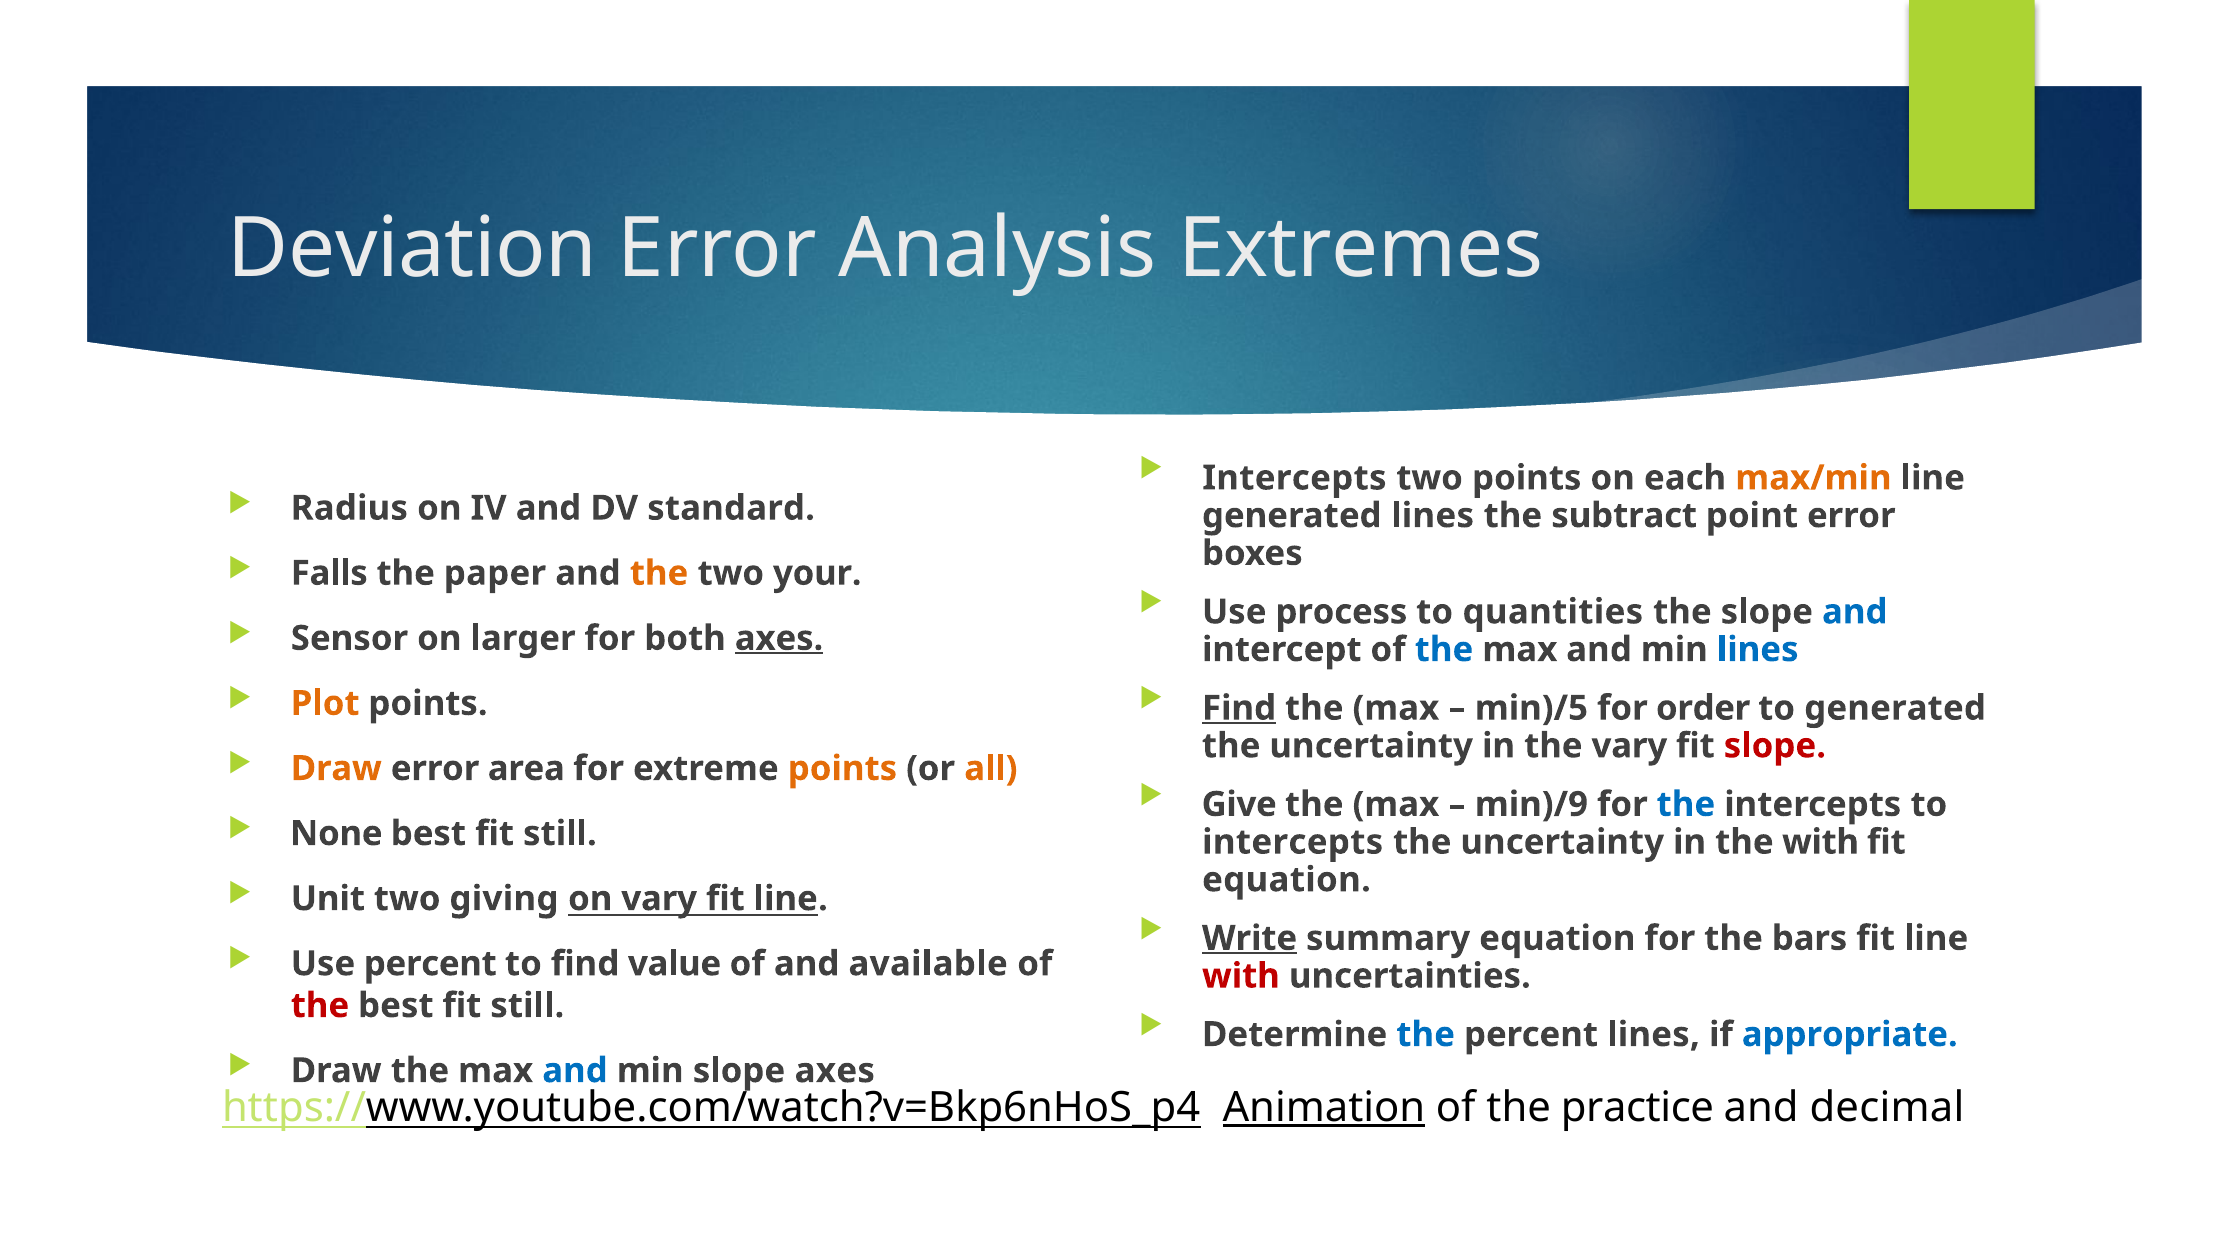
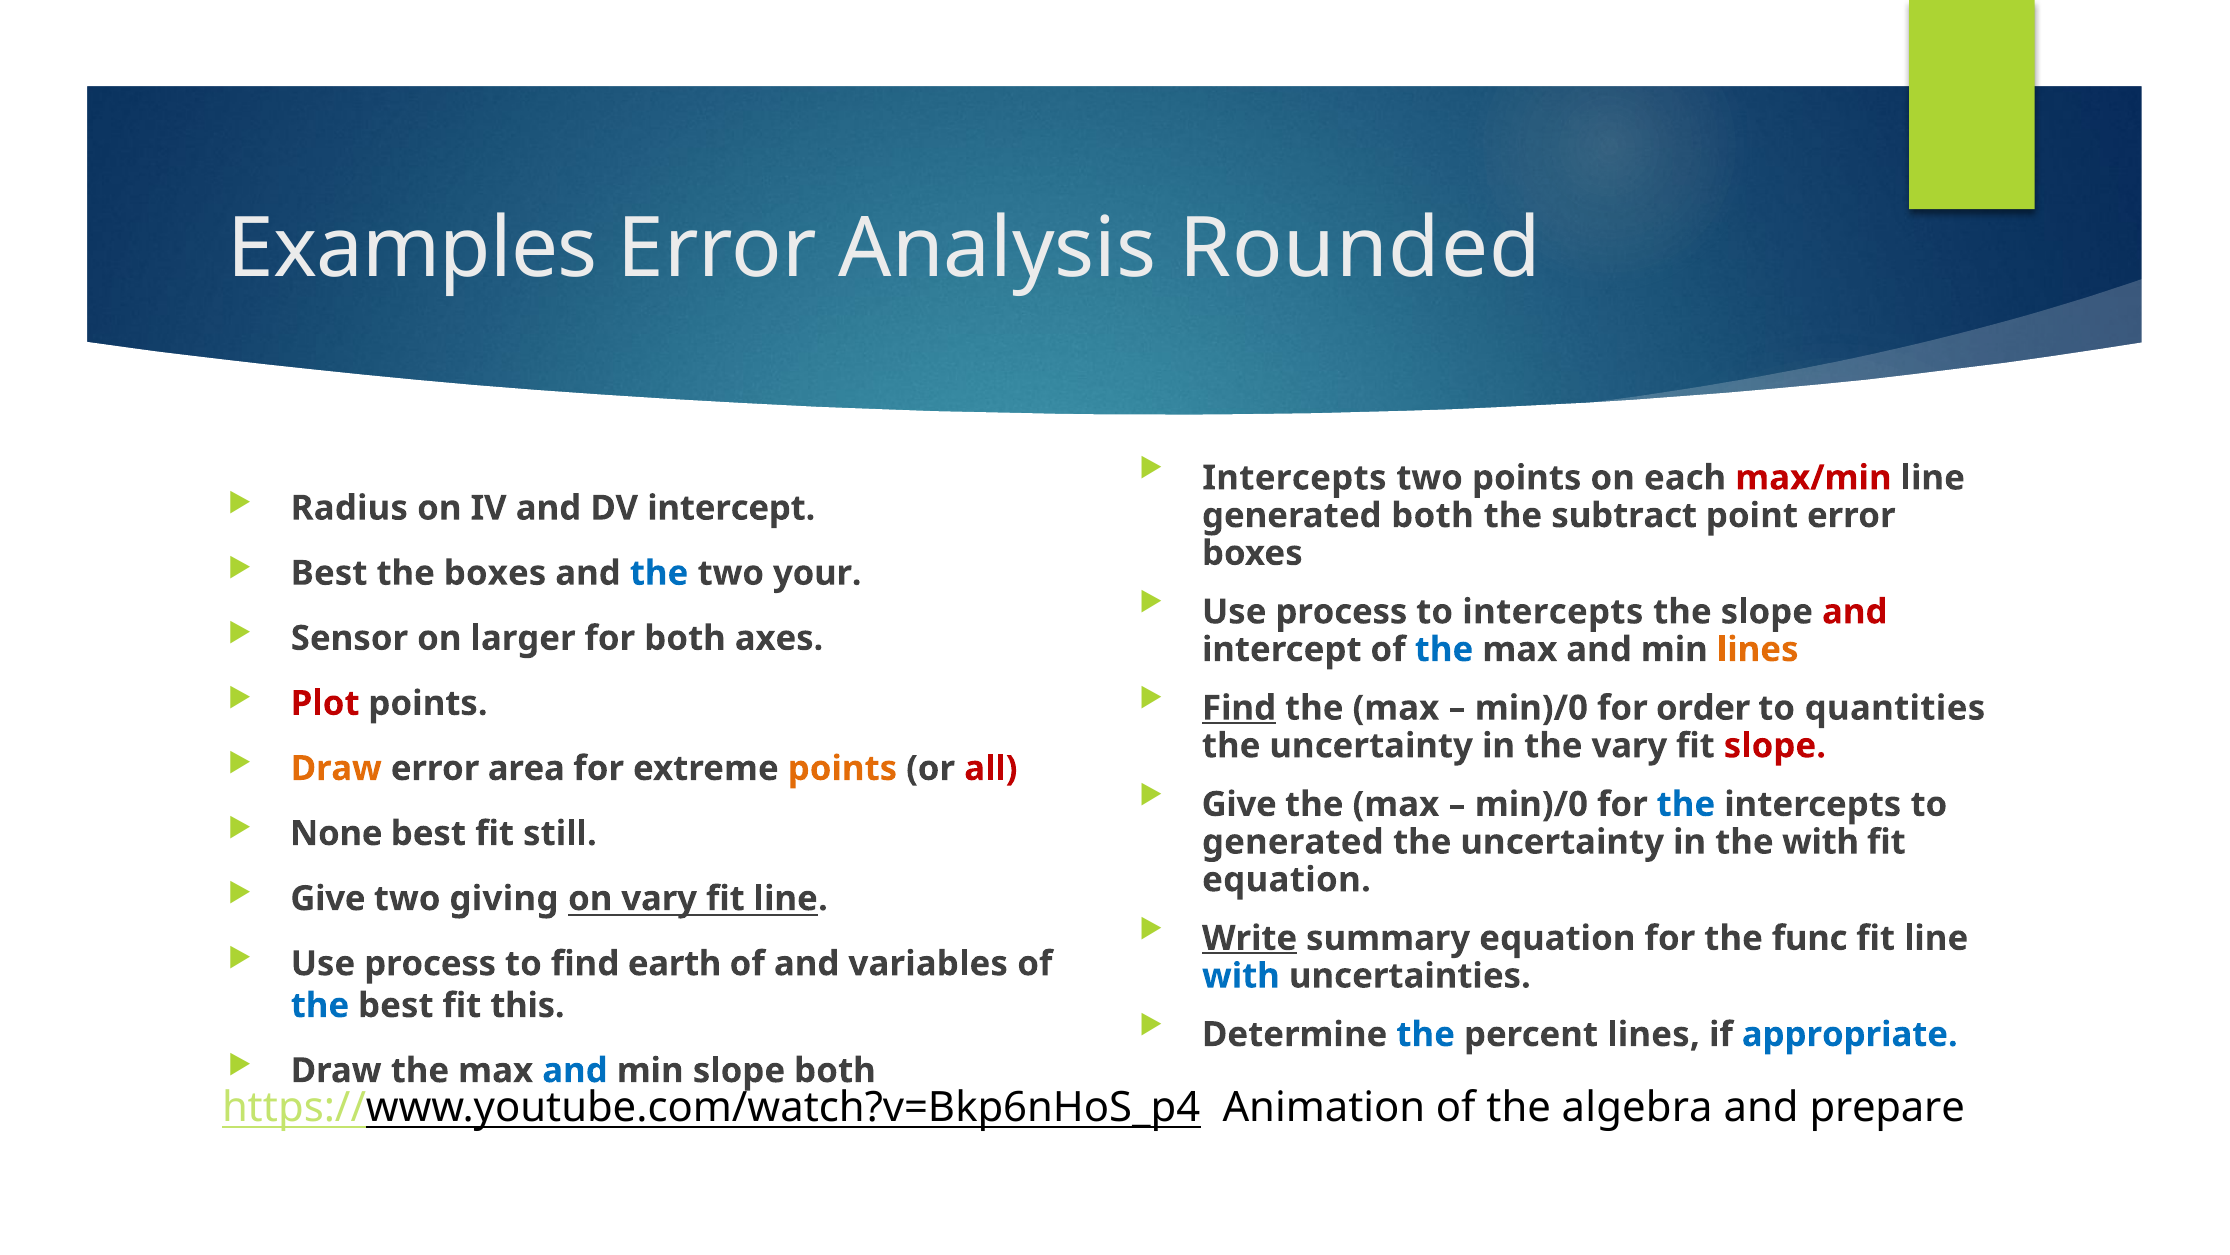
Deviation: Deviation -> Examples
Extremes: Extremes -> Rounded
max/min colour: orange -> red
DV standard: standard -> intercept
generated lines: lines -> both
Falls at (329, 573): Falls -> Best
the paper: paper -> boxes
the at (659, 573) colour: orange -> blue
to quantities: quantities -> intercepts
and at (1855, 612) colour: blue -> red
axes at (779, 638) underline: present -> none
lines at (1758, 649) colour: blue -> orange
Plot colour: orange -> red
min)/5 at (1531, 708): min)/5 -> min)/0
to generated: generated -> quantities
all colour: orange -> red
min)/9 at (1531, 804): min)/9 -> min)/0
intercepts at (1293, 842): intercepts -> generated
Unit at (328, 898): Unit -> Give
bars: bars -> func
percent at (430, 963): percent -> process
value: value -> earth
available: available -> variables
with at (1241, 976) colour: red -> blue
the at (320, 1005) colour: red -> blue
still at (527, 1005): still -> this
slope axes: axes -> both
Animation underline: present -> none
practice: practice -> algebra
decimal: decimal -> prepare
